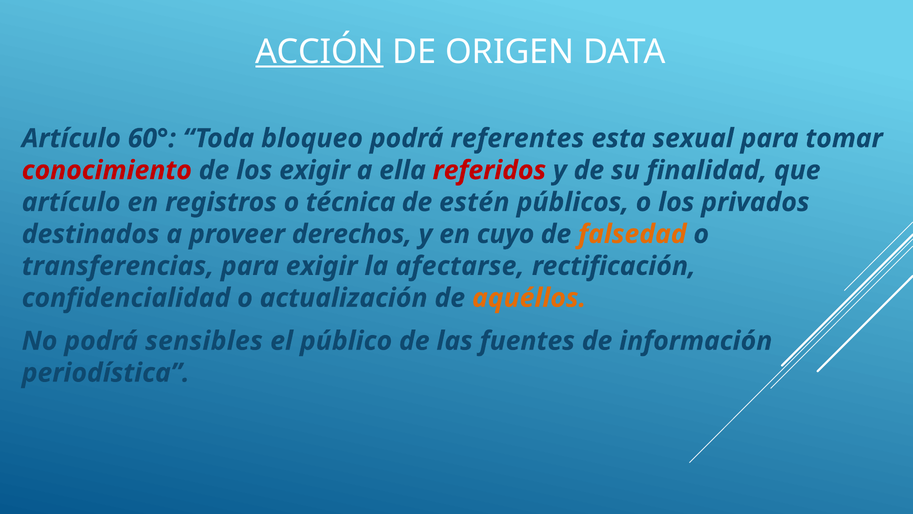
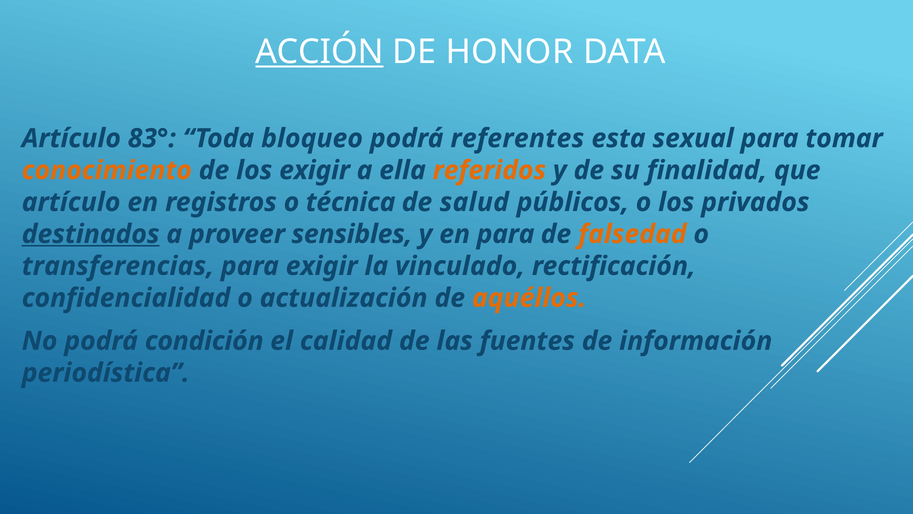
ORIGEN: ORIGEN -> HONOR
60°: 60° -> 83°
conocimiento colour: red -> orange
referidos colour: red -> orange
estén: estén -> salud
destinados underline: none -> present
derechos: derechos -> sensibles
en cuyo: cuyo -> para
afectarse: afectarse -> vinculado
sensibles: sensibles -> condición
público: público -> calidad
